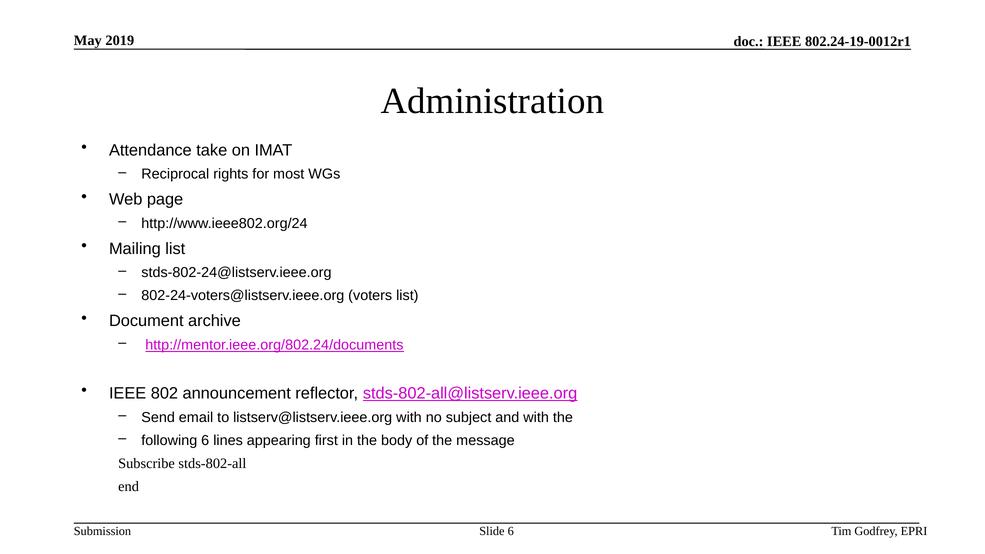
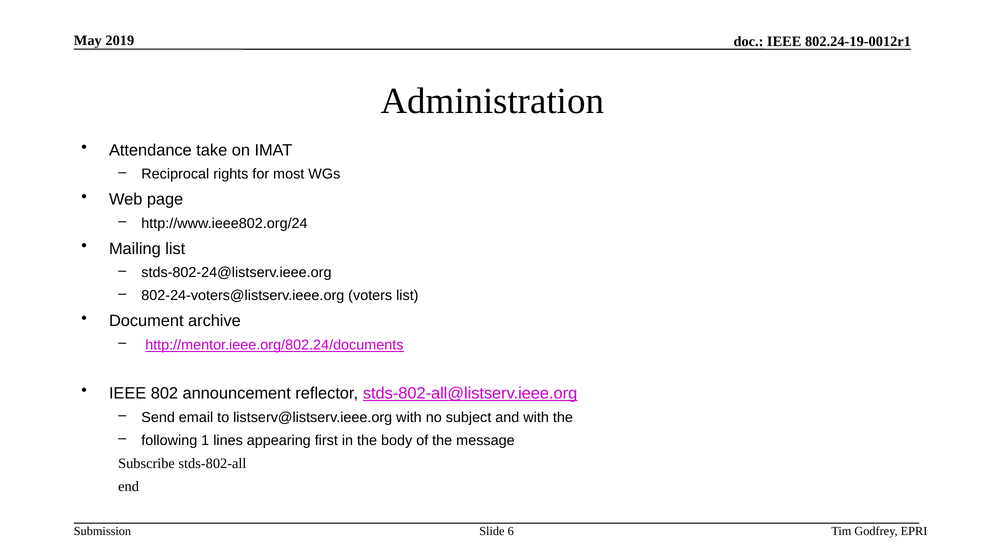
following 6: 6 -> 1
